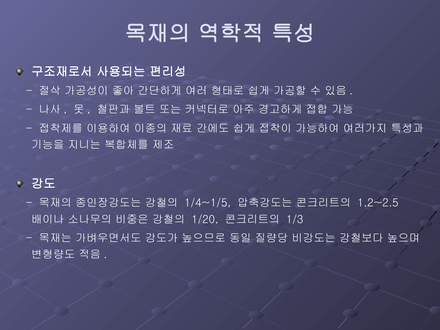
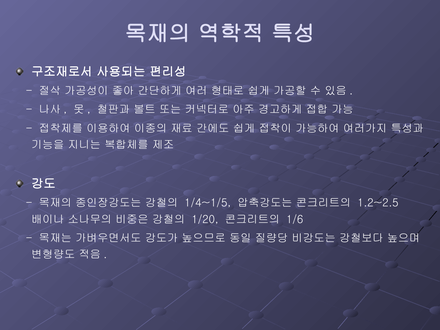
1/3: 1/3 -> 1/6
